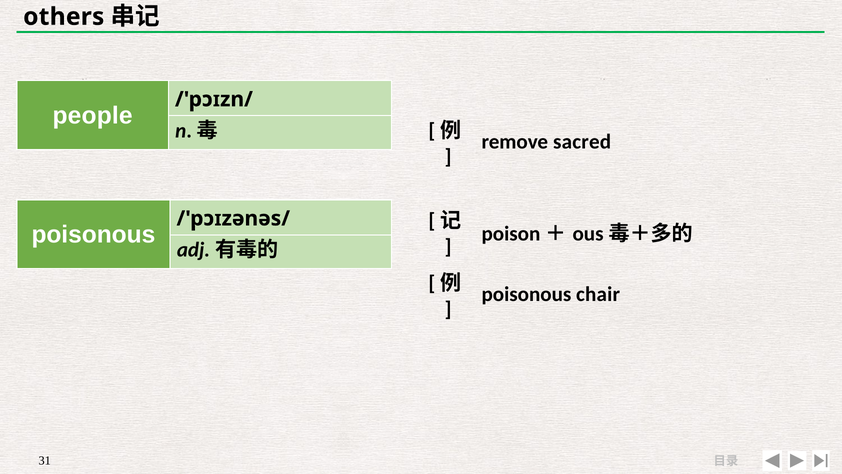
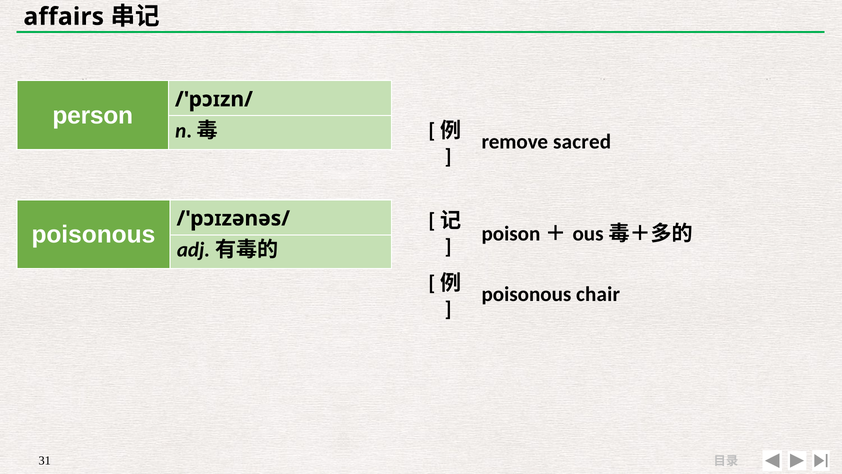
others: others -> affairs
people: people -> person
